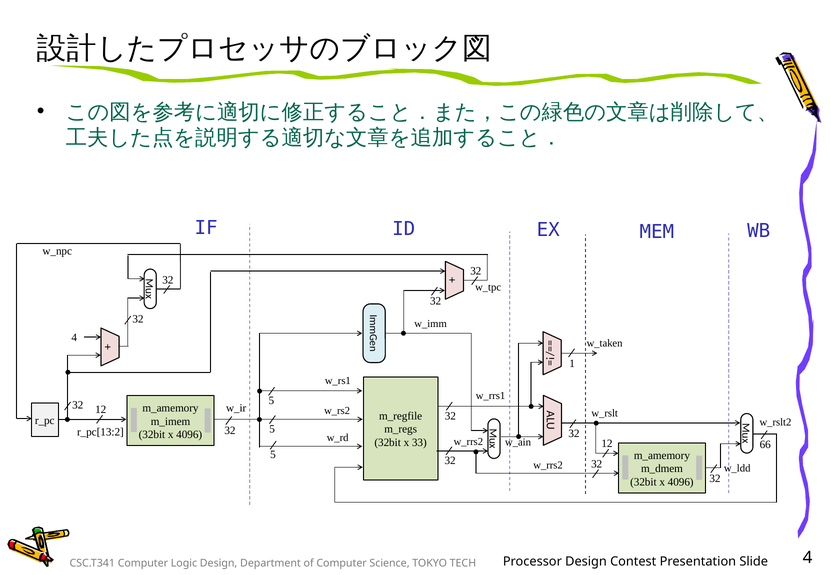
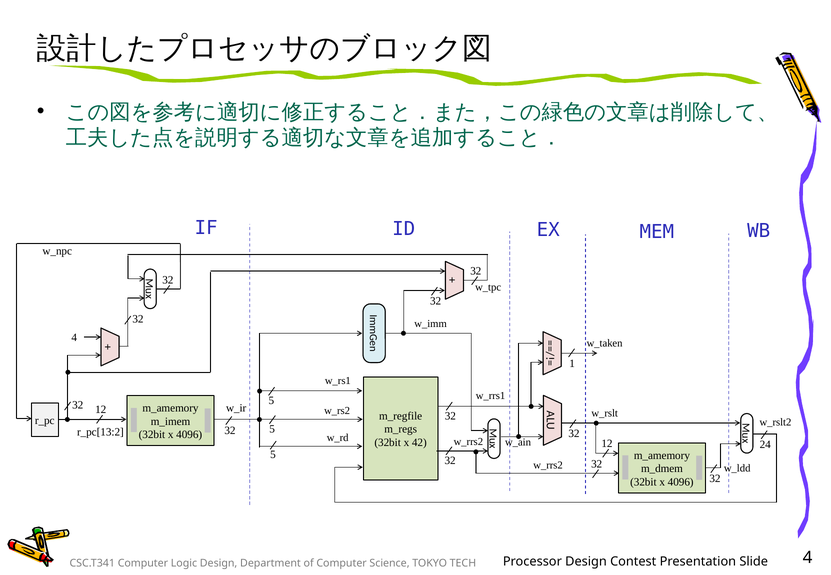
33: 33 -> 42
66: 66 -> 24
